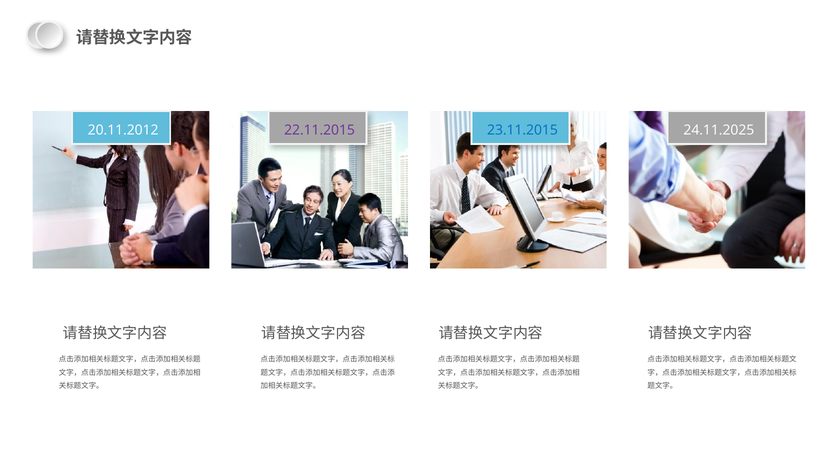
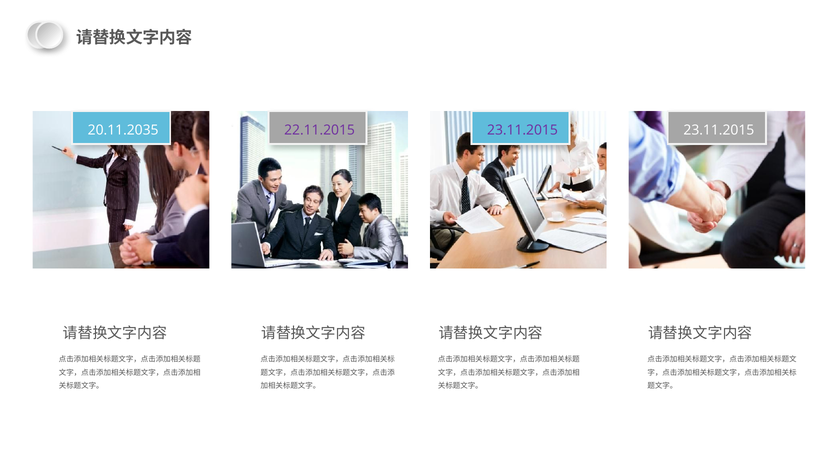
20.11.2012: 20.11.2012 -> 20.11.2035
23.11.2015 at (522, 130) colour: blue -> purple
24.11.2025 at (719, 130): 24.11.2025 -> 23.11.2015
